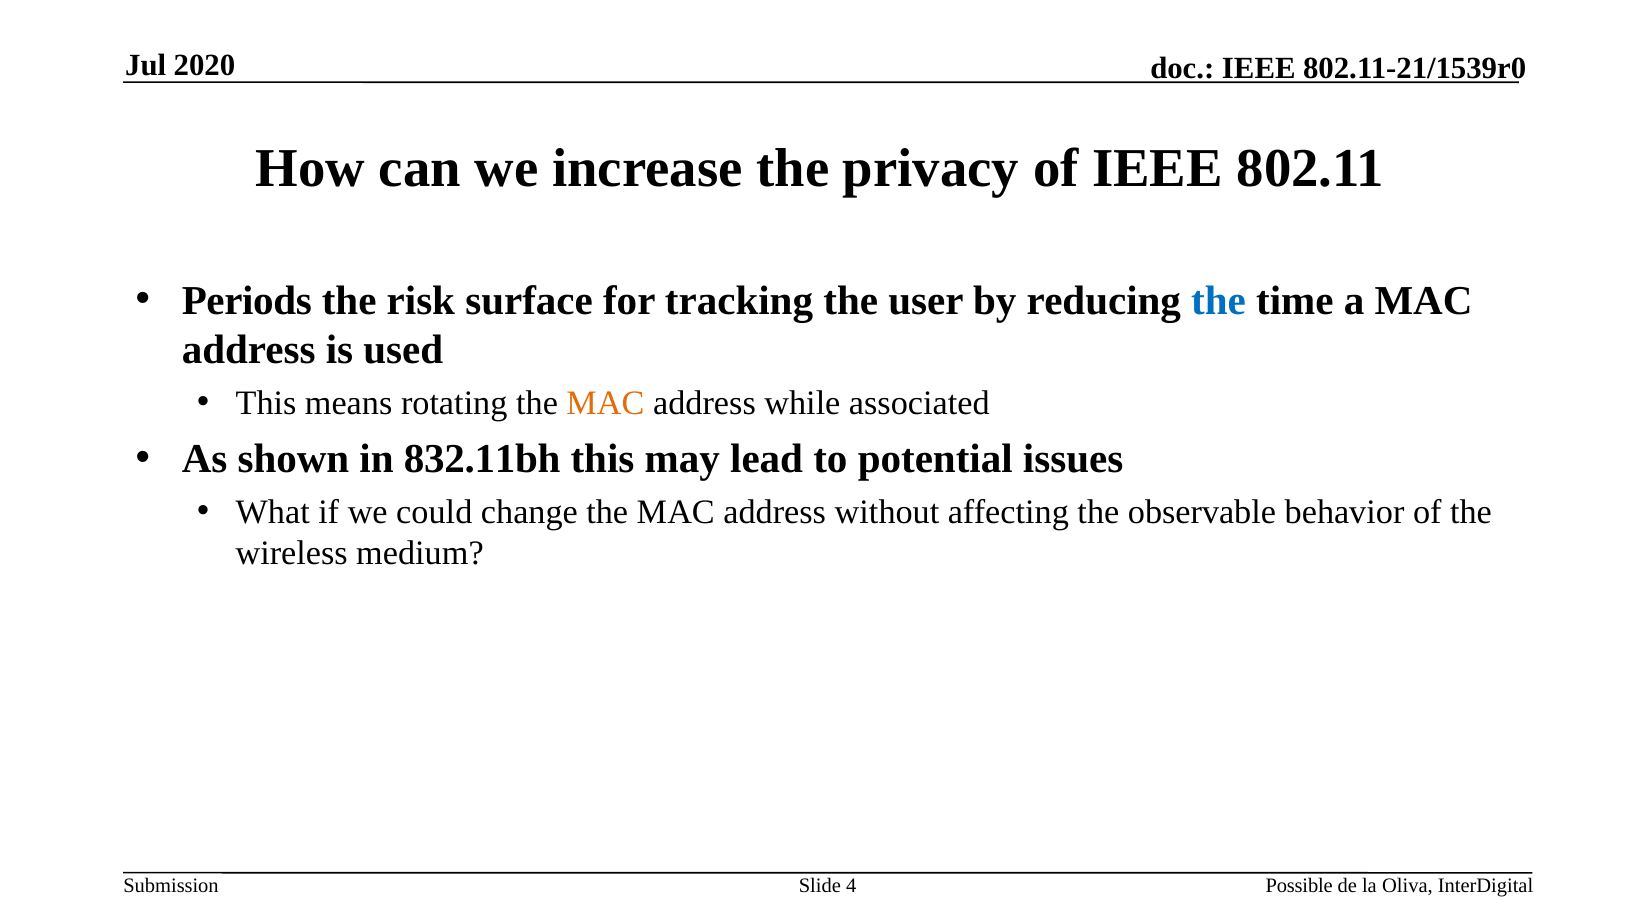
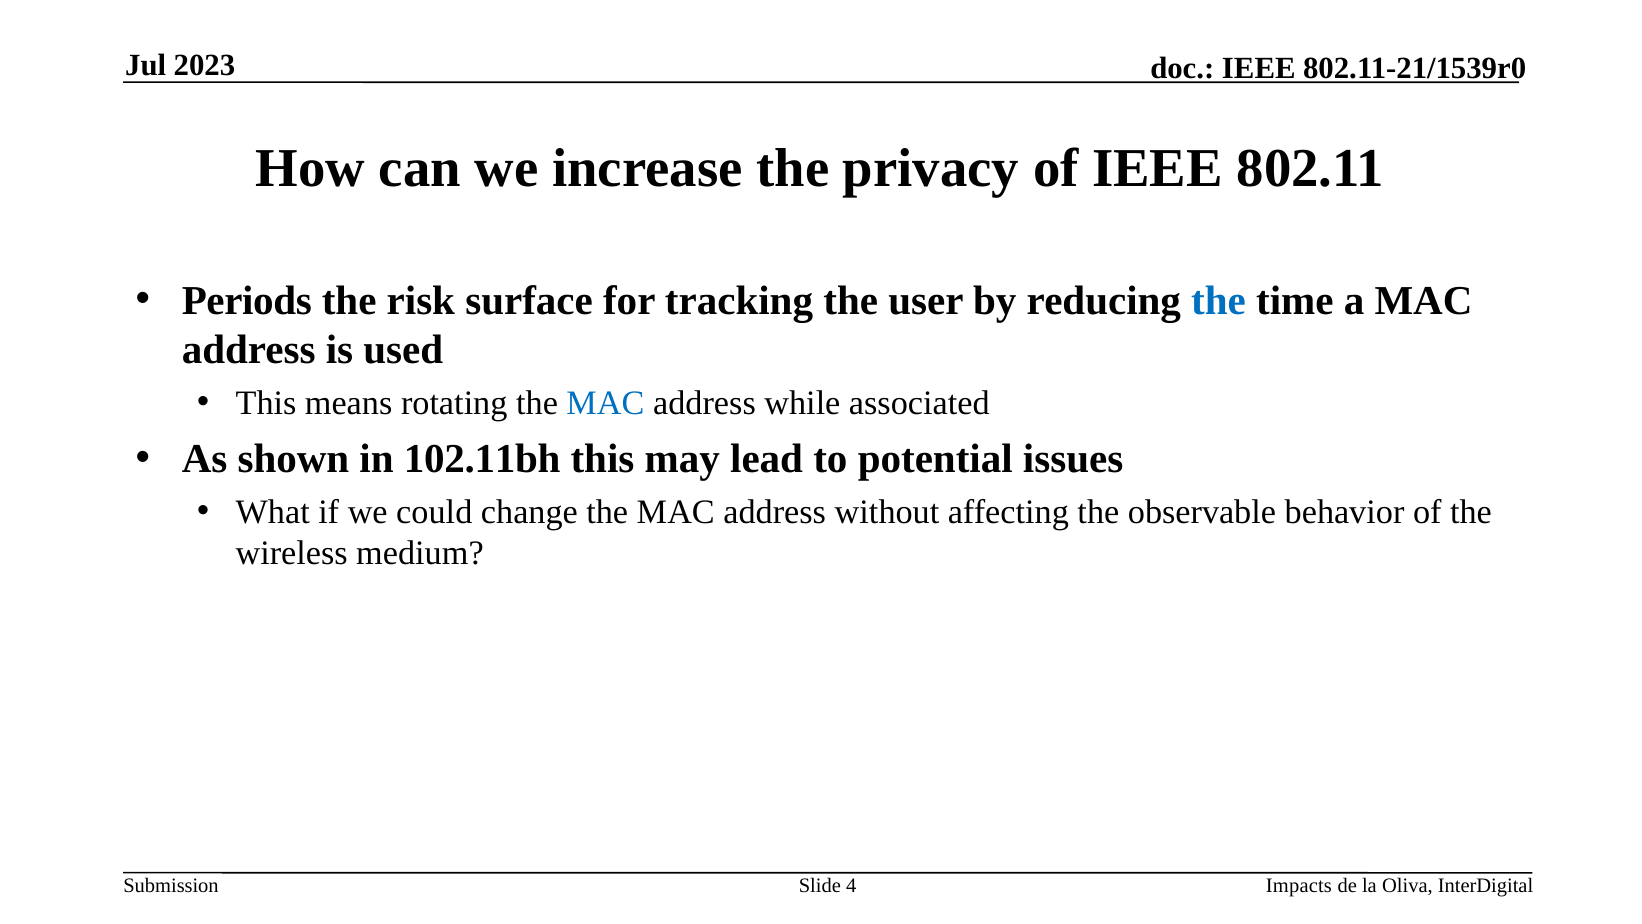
2020: 2020 -> 2023
MAC at (605, 403) colour: orange -> blue
832.11bh: 832.11bh -> 102.11bh
Possible: Possible -> Impacts
